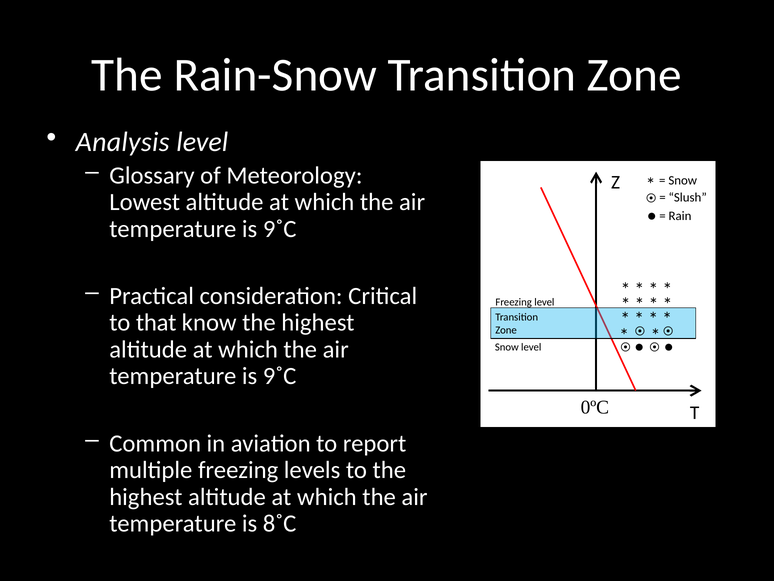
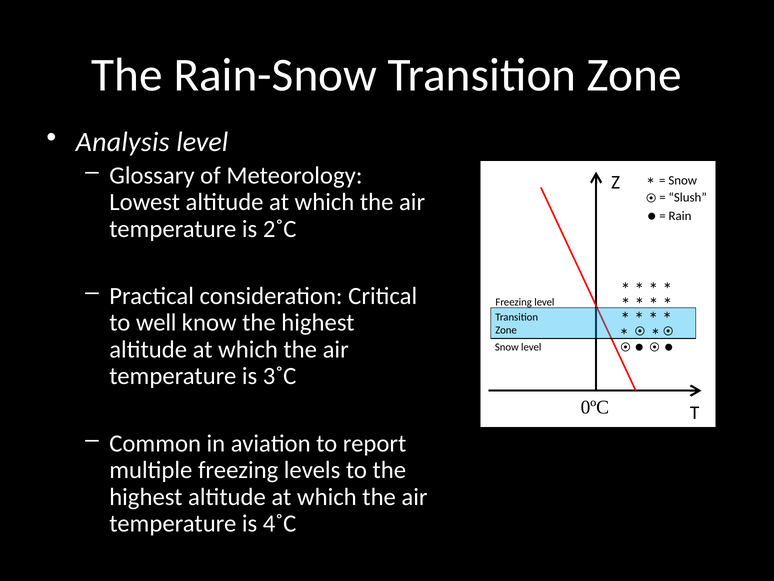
9˚C at (280, 229): 9˚C -> 2˚C
that: that -> well
9˚C at (280, 376): 9˚C -> 3˚C
8˚C: 8˚C -> 4˚C
